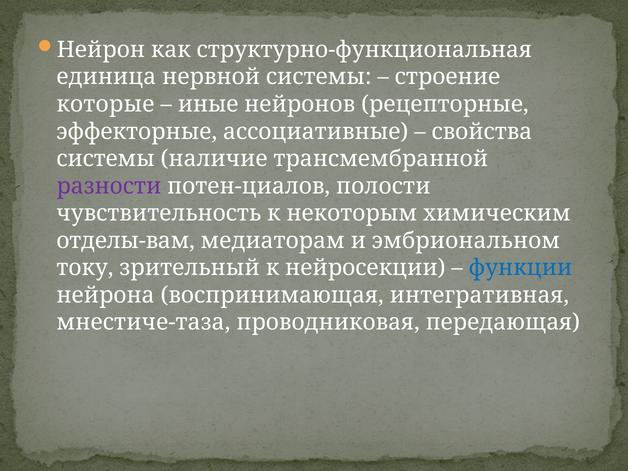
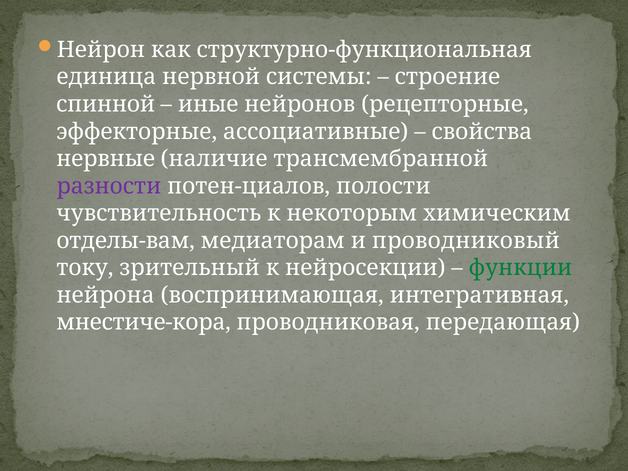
которые: которые -> спинной
системы at (106, 159): системы -> нервные
эмбриональном: эмбриональном -> проводниковый
функции colour: blue -> green
мнестиче-таза: мнестиче-таза -> мнестиче-кора
